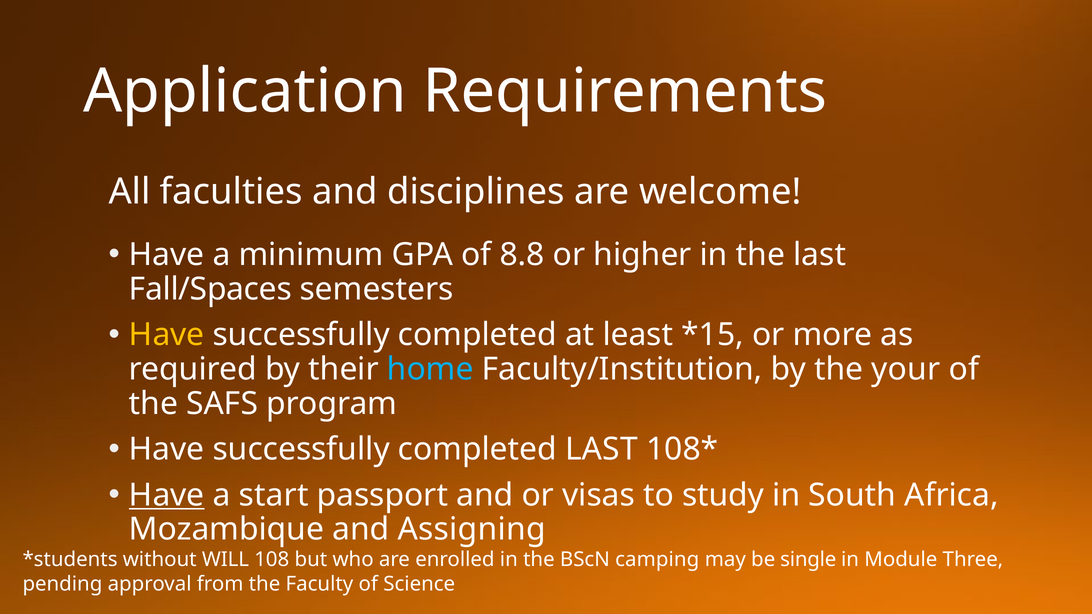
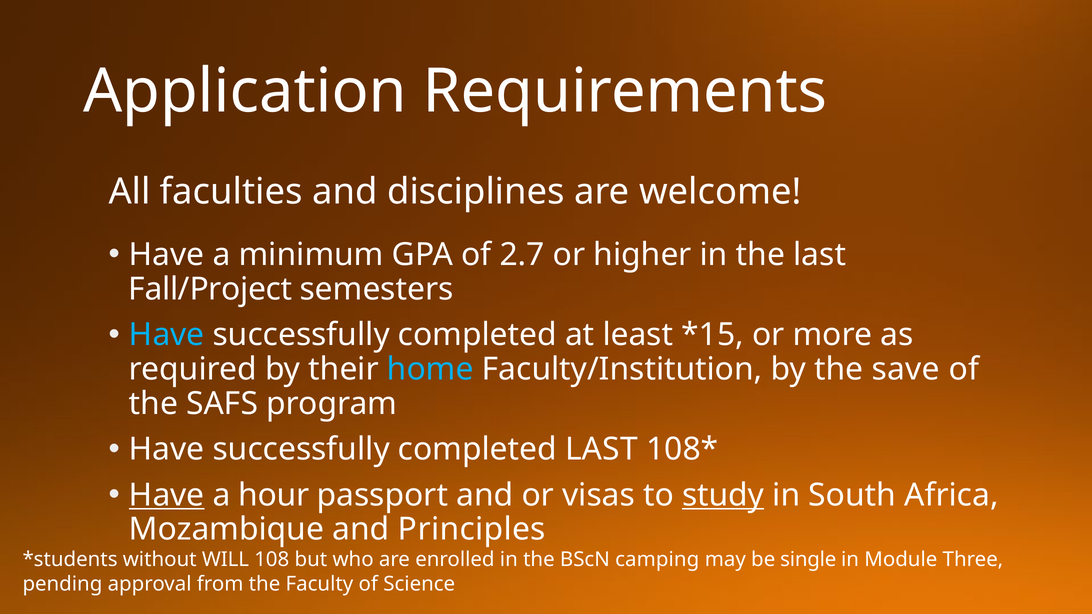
8.8: 8.8 -> 2.7
Fall/Spaces: Fall/Spaces -> Fall/Project
Have at (167, 335) colour: yellow -> light blue
your: your -> save
start: start -> hour
study underline: none -> present
Assigning: Assigning -> Principles
